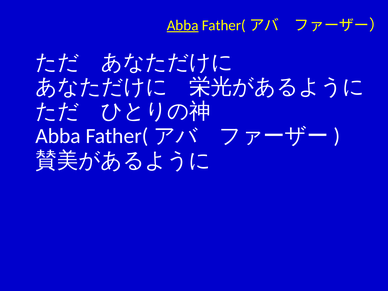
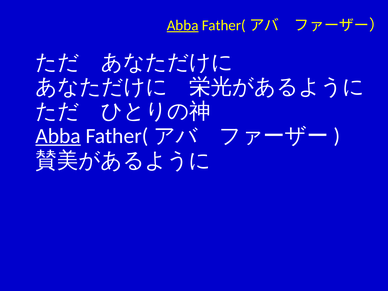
Abba at (58, 136) underline: none -> present
